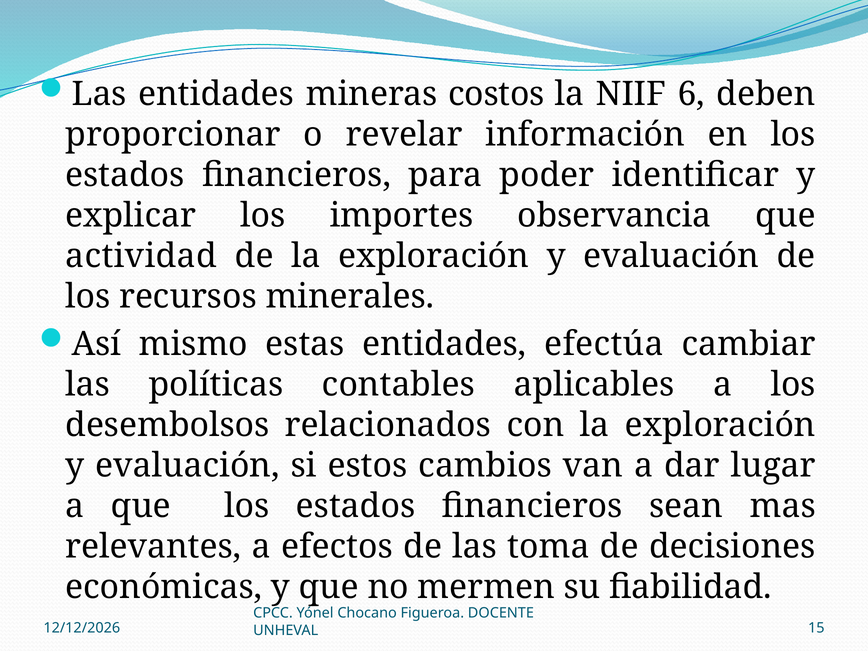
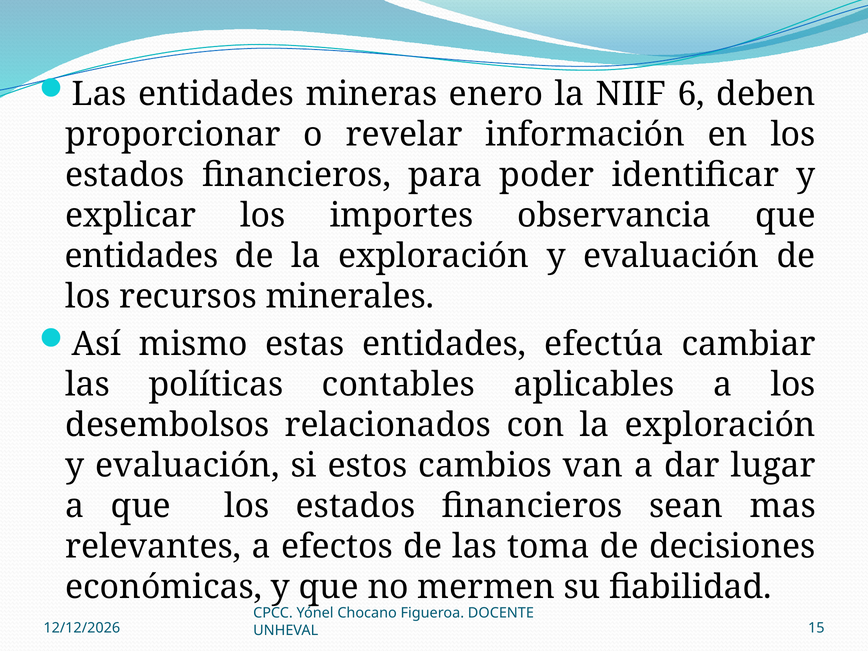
costos: costos -> enero
actividad at (141, 256): actividad -> entidades
